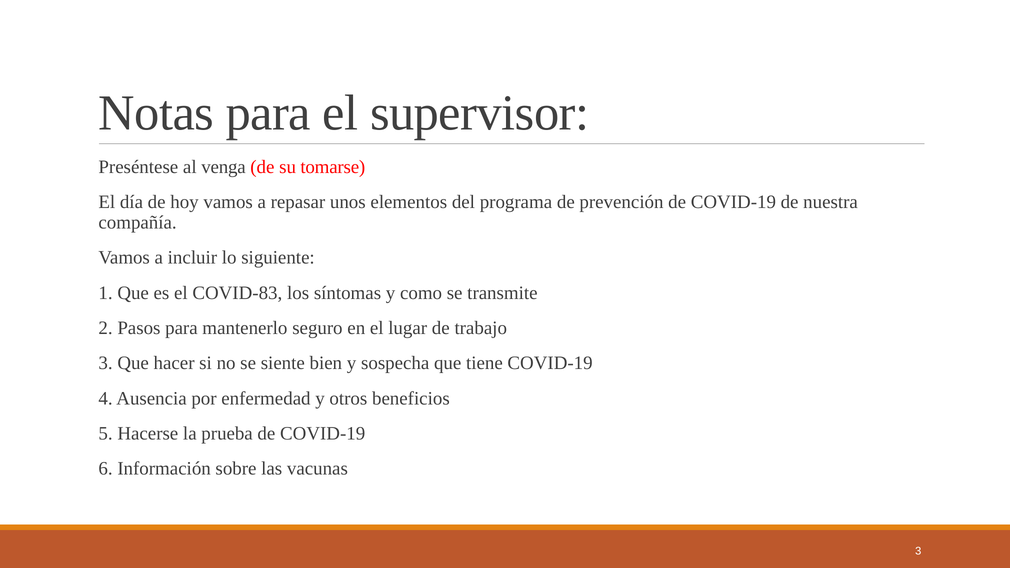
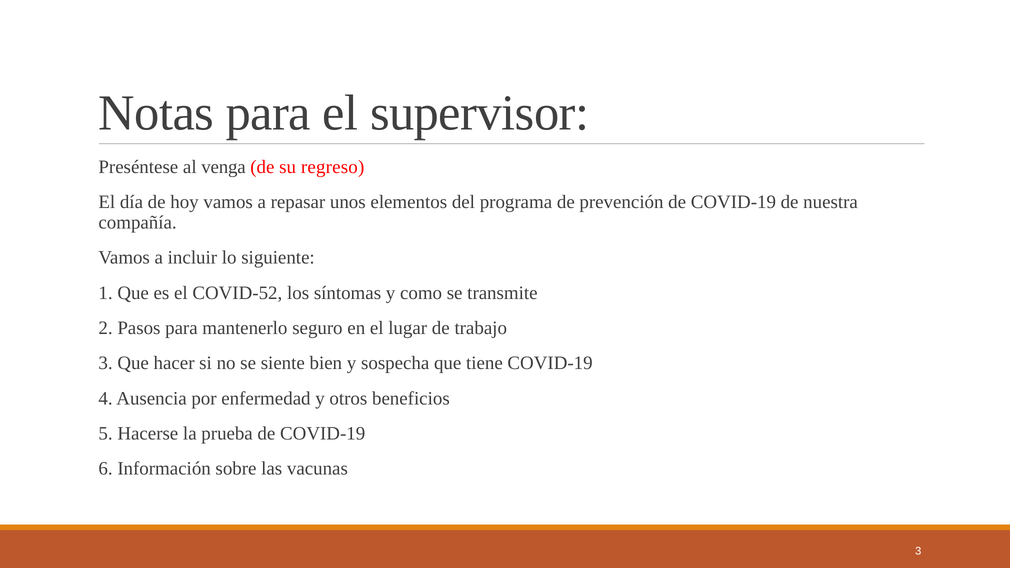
tomarse: tomarse -> regreso
COVID-83: COVID-83 -> COVID-52
